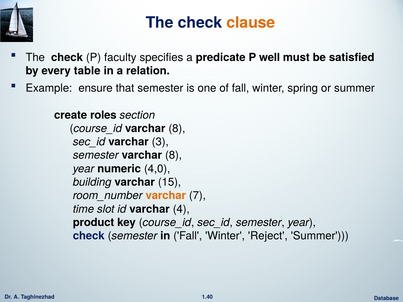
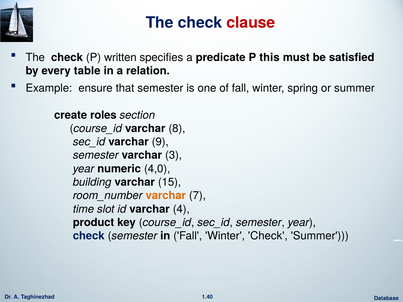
clause colour: orange -> red
faculty: faculty -> written
well: well -> this
3: 3 -> 9
semester varchar 8: 8 -> 3
Winter Reject: Reject -> Check
